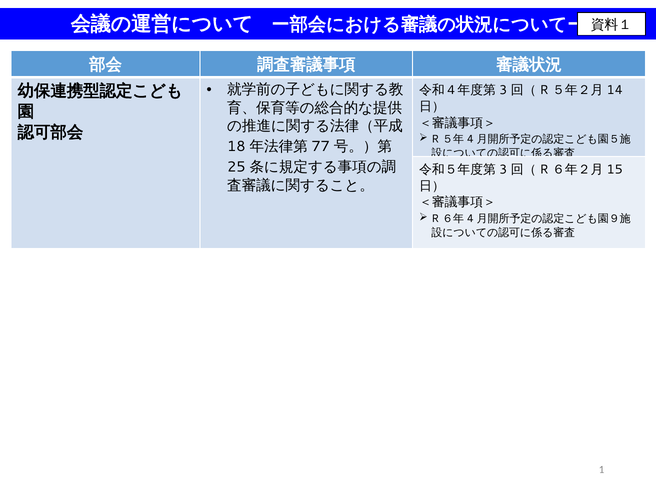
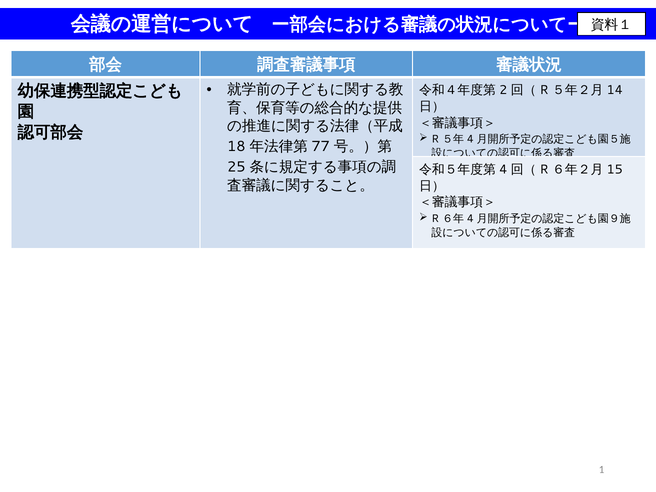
3 at (503, 90): 3 -> 2
3 at (503, 169): 3 -> 4
